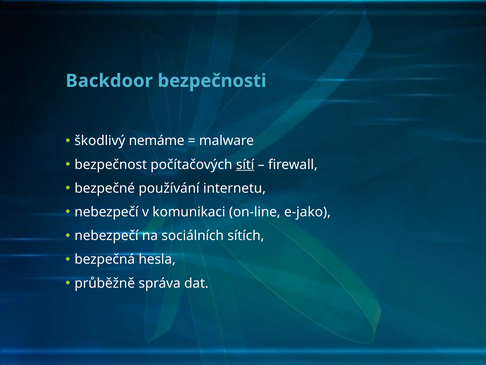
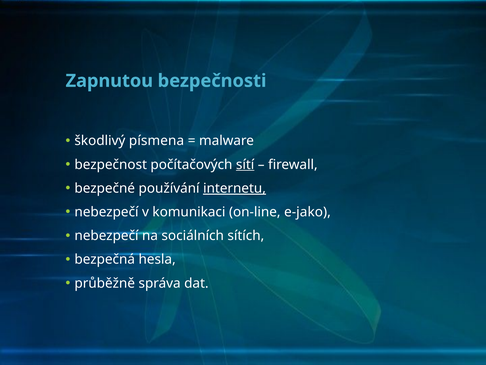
Backdoor: Backdoor -> Zapnutou
nemáme: nemáme -> písmena
internetu underline: none -> present
